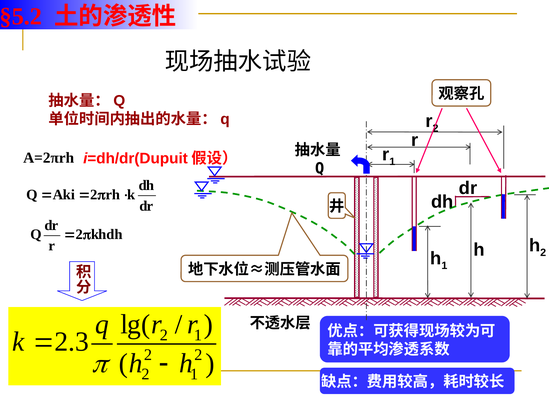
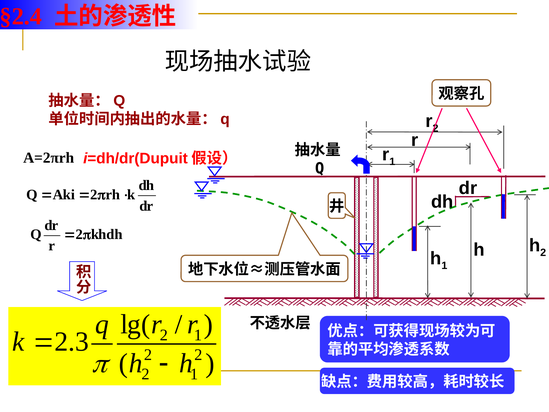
§5.2: §5.2 -> §2.4
